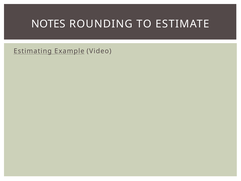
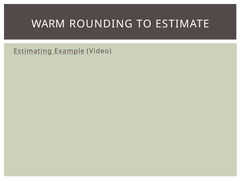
NOTES: NOTES -> WARM
